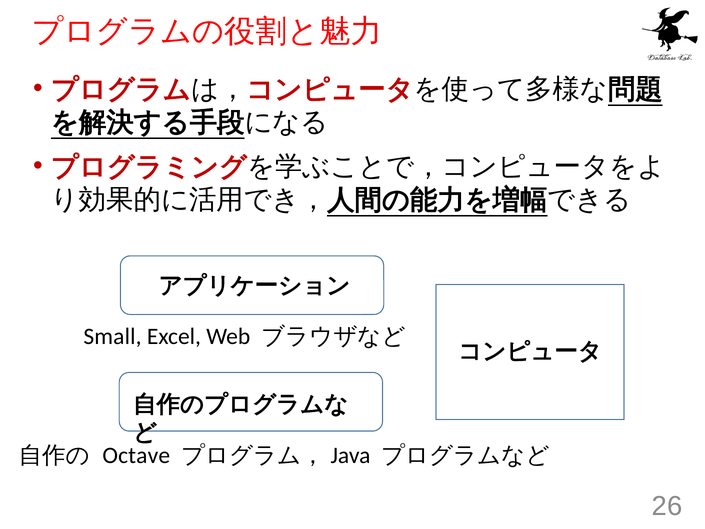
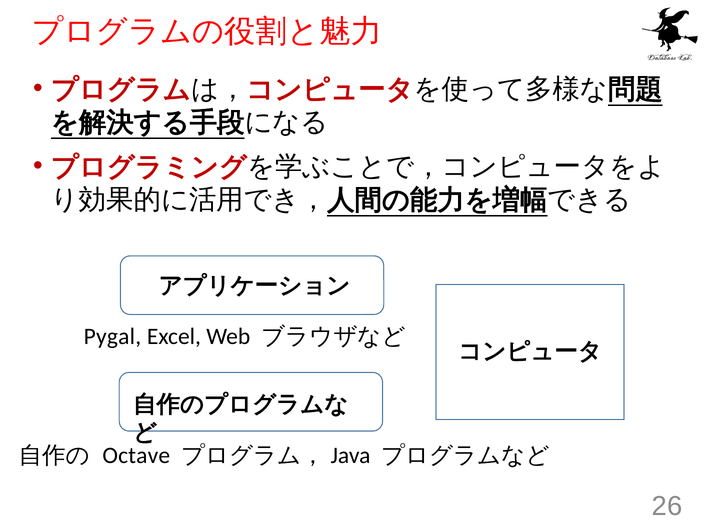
Small: Small -> Pygal
